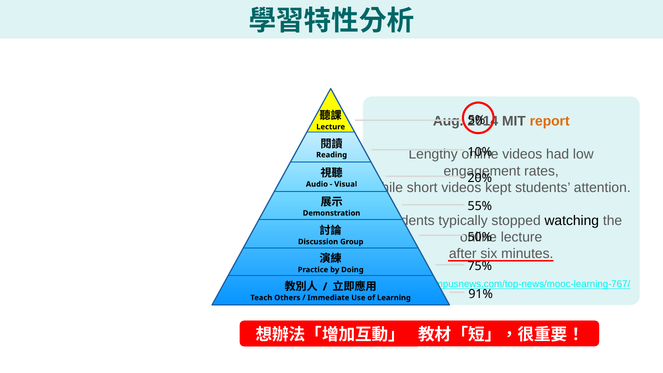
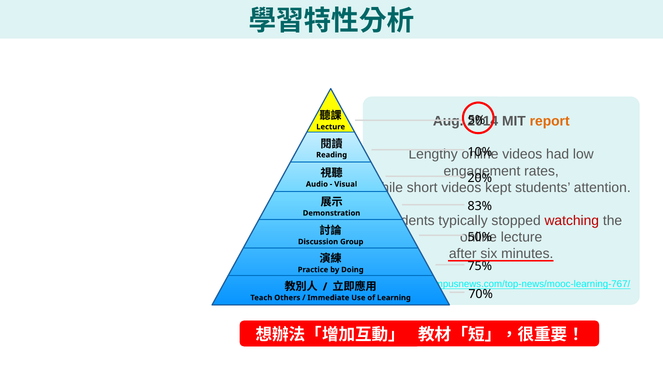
55%: 55% -> 83%
watching colour: black -> red
91%: 91% -> 70%
